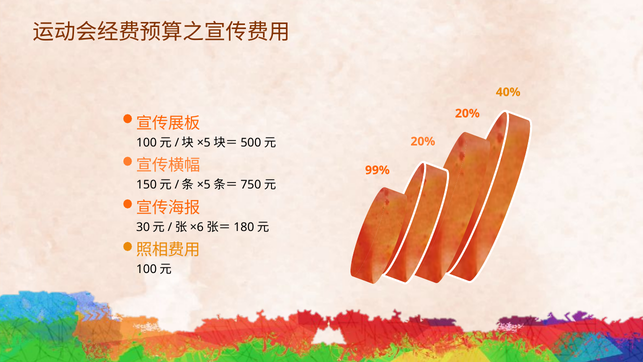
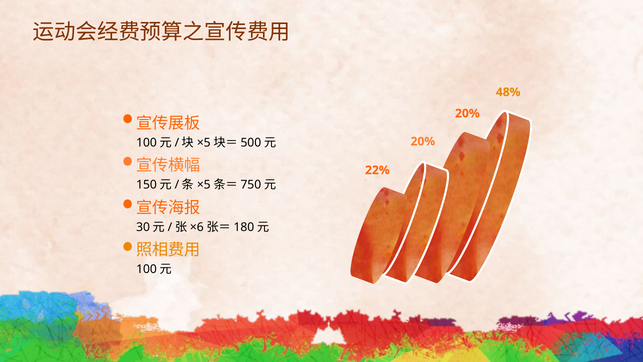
40%: 40% -> 48%
99%: 99% -> 22%
